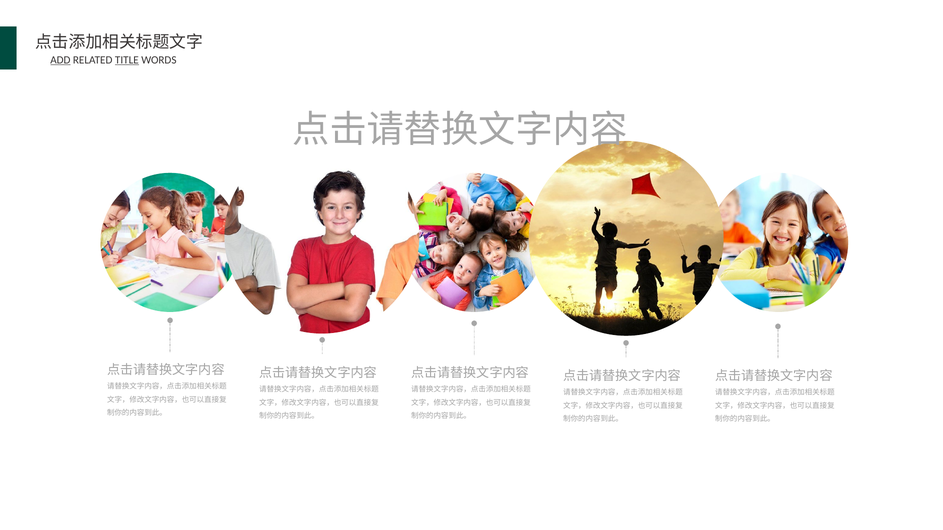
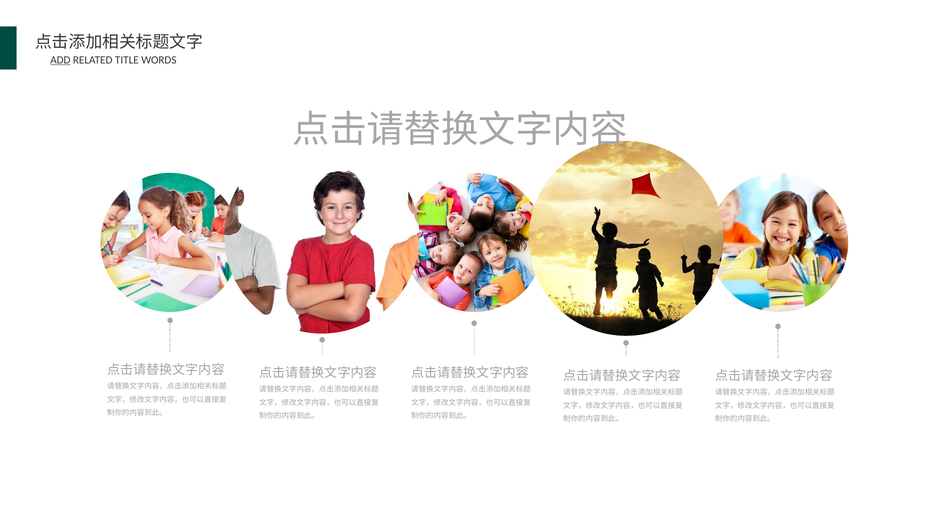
TITLE underline: present -> none
